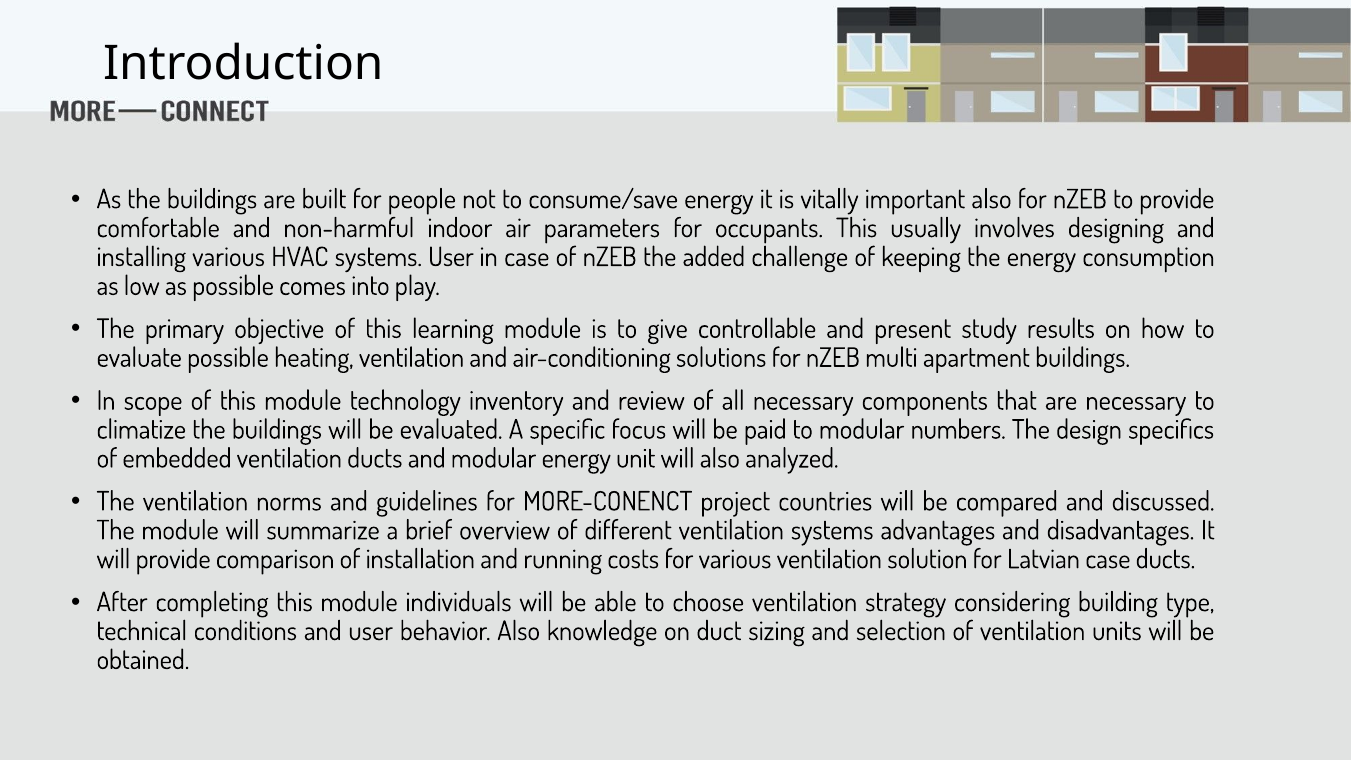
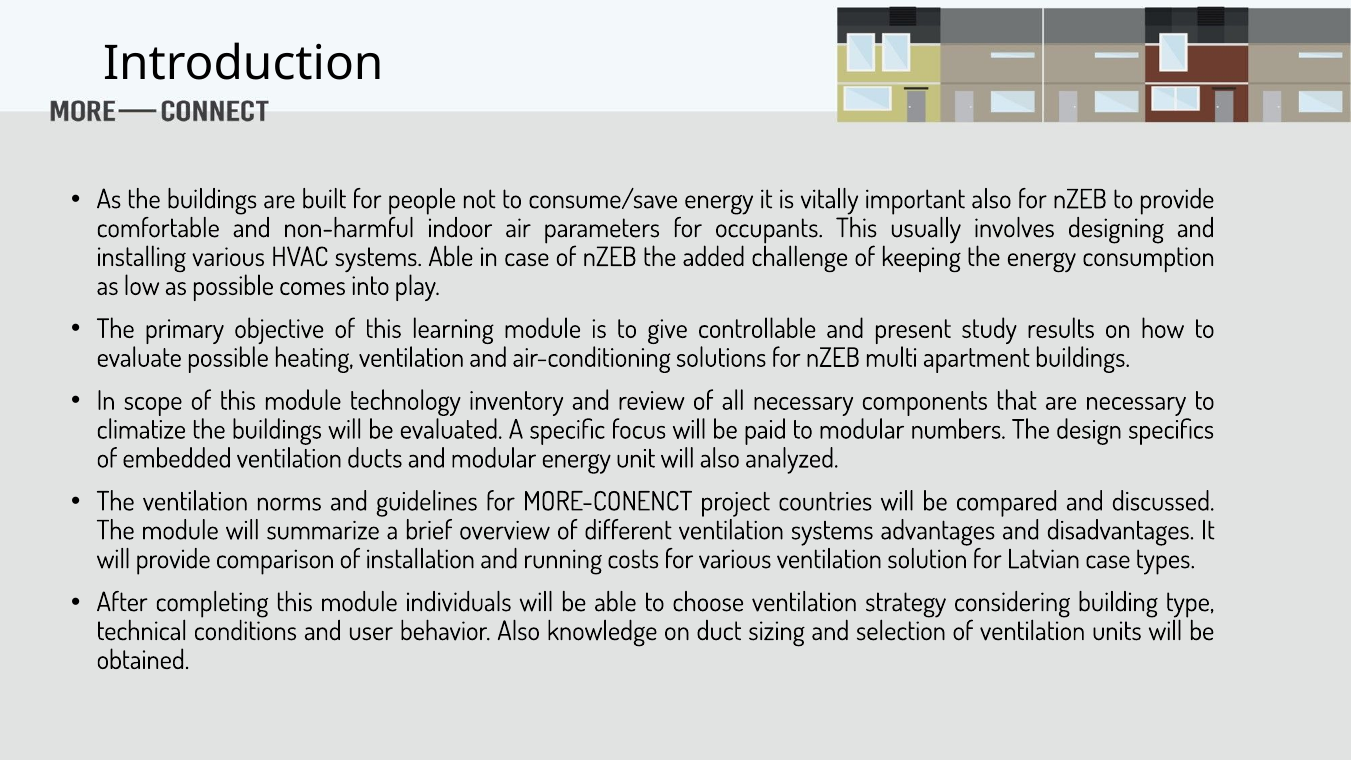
systems User: User -> Able
case ducts: ducts -> types
